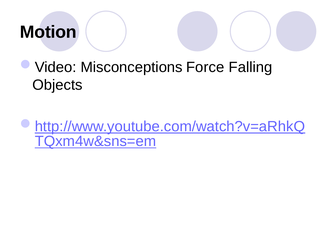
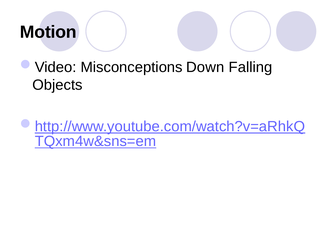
Force: Force -> Down
